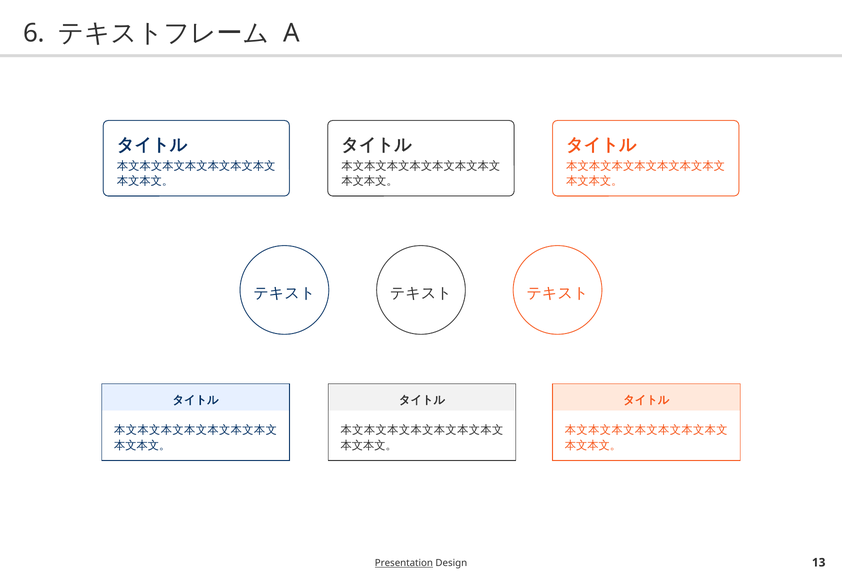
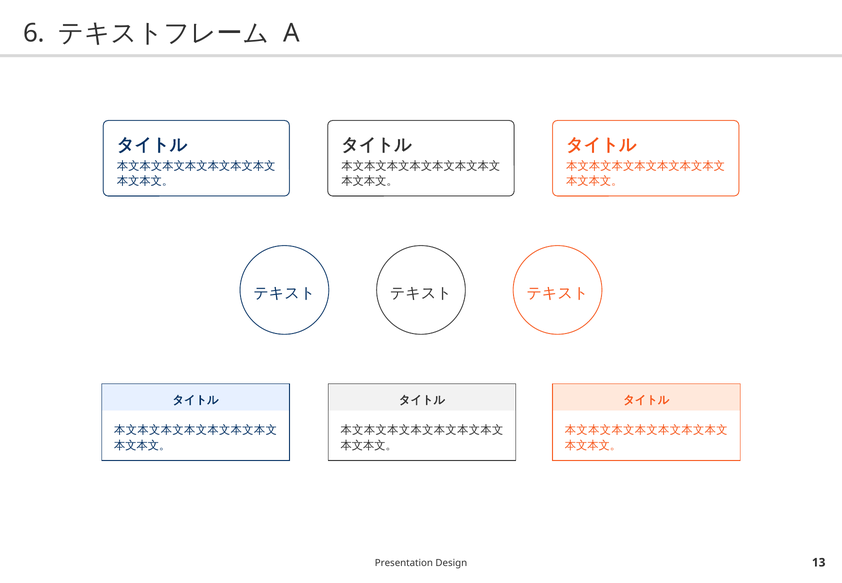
Presentation underline: present -> none
